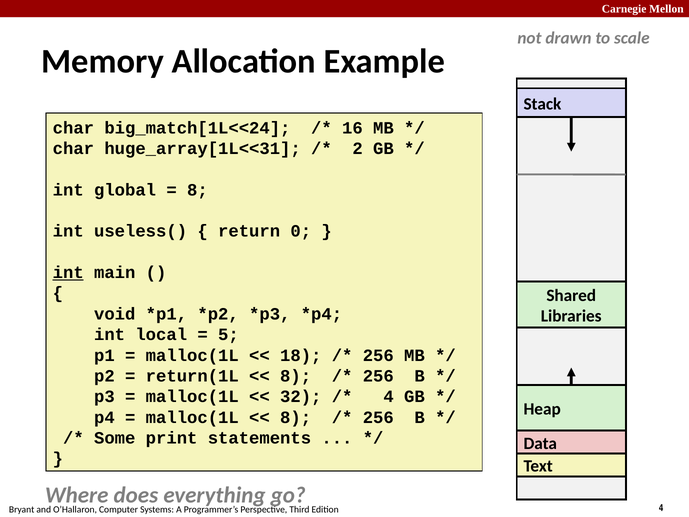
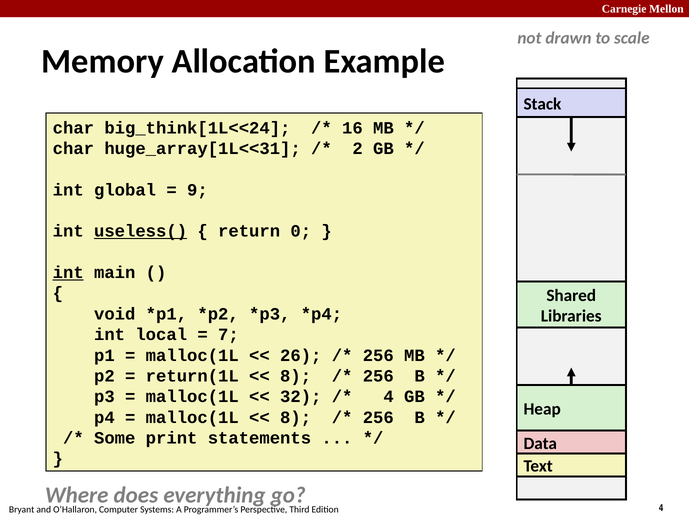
big_match[1L<<24: big_match[1L<<24 -> big_think[1L<<24
8 at (197, 190): 8 -> 9
useless( underline: none -> present
5: 5 -> 7
18: 18 -> 26
